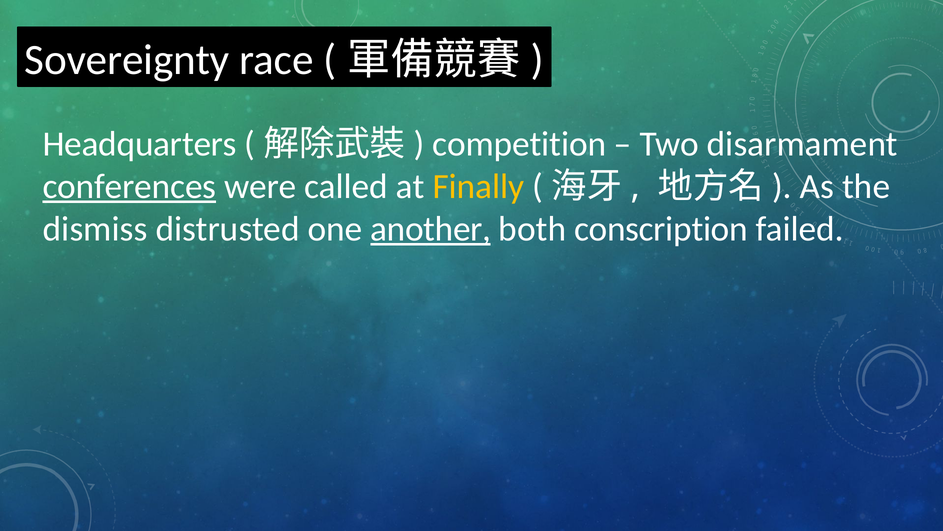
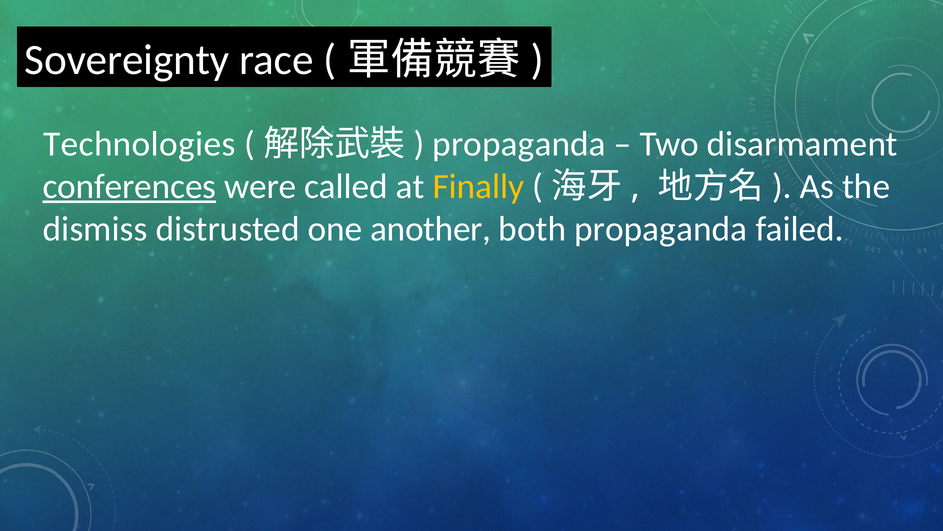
Headquarters: Headquarters -> Technologies
competition at (519, 144): competition -> propaganda
another underline: present -> none
both conscription: conscription -> propaganda
